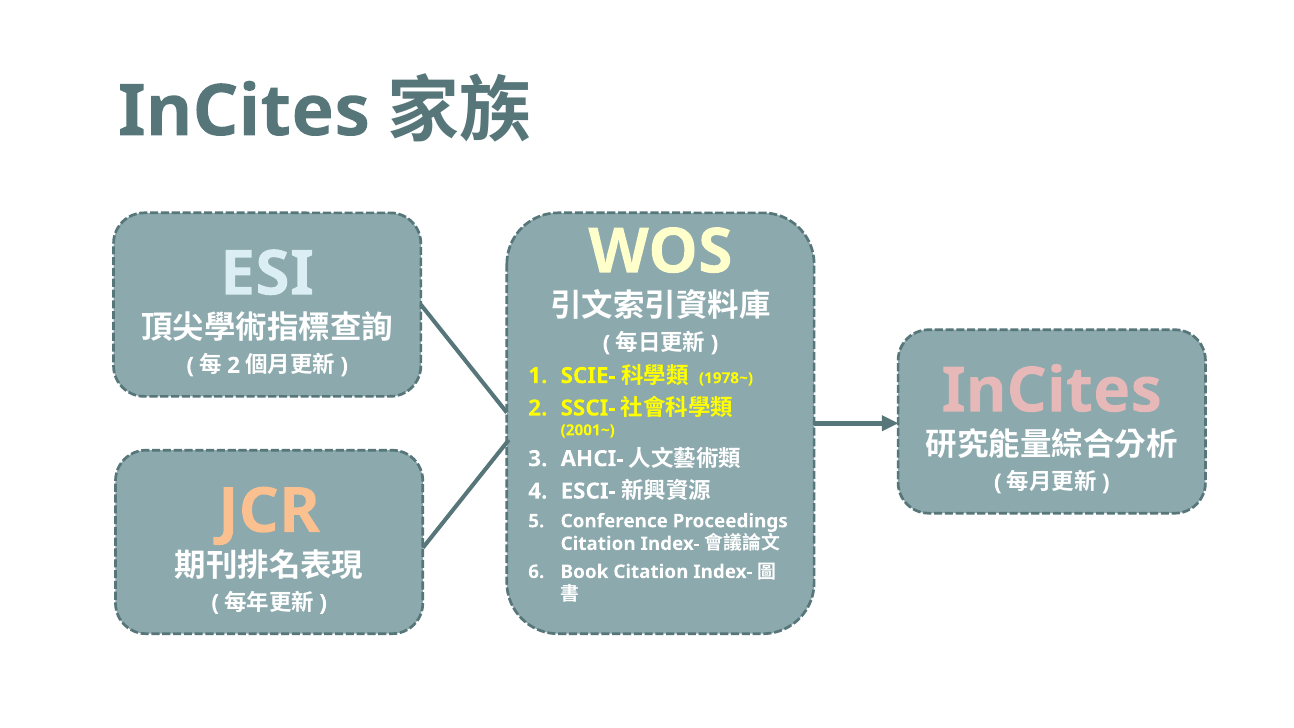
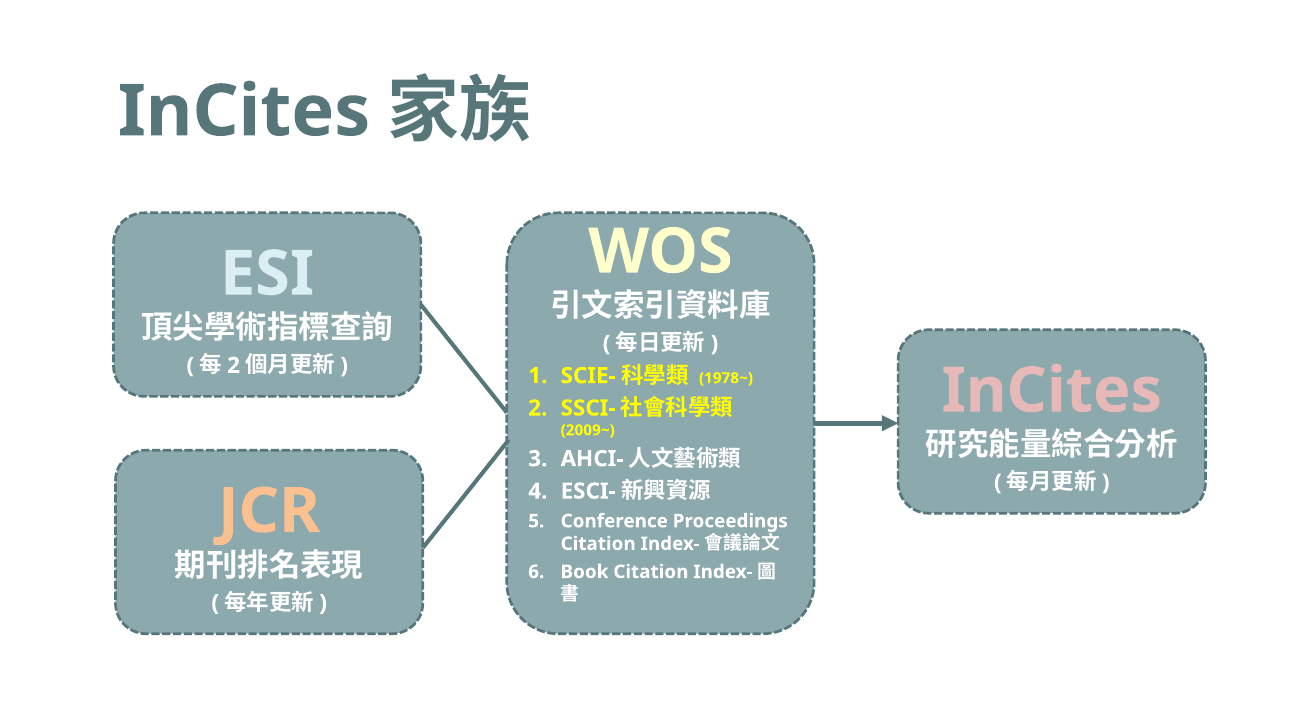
2001~: 2001~ -> 2009~
